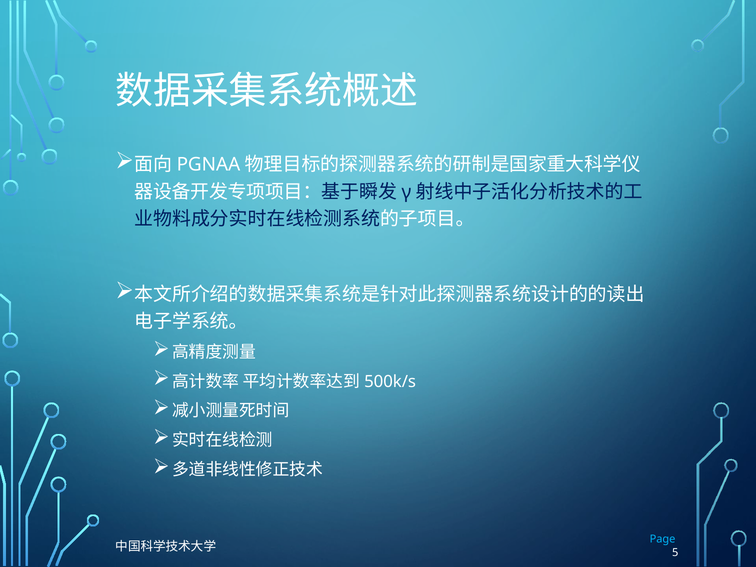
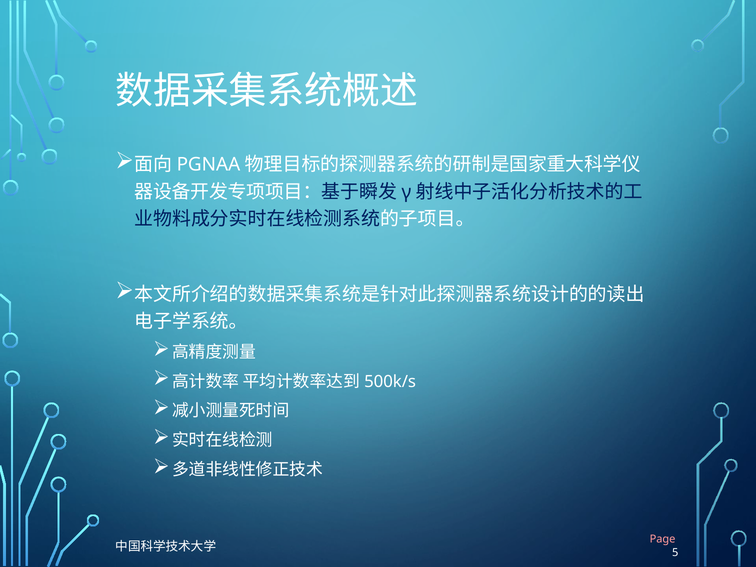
Page colour: light blue -> pink
